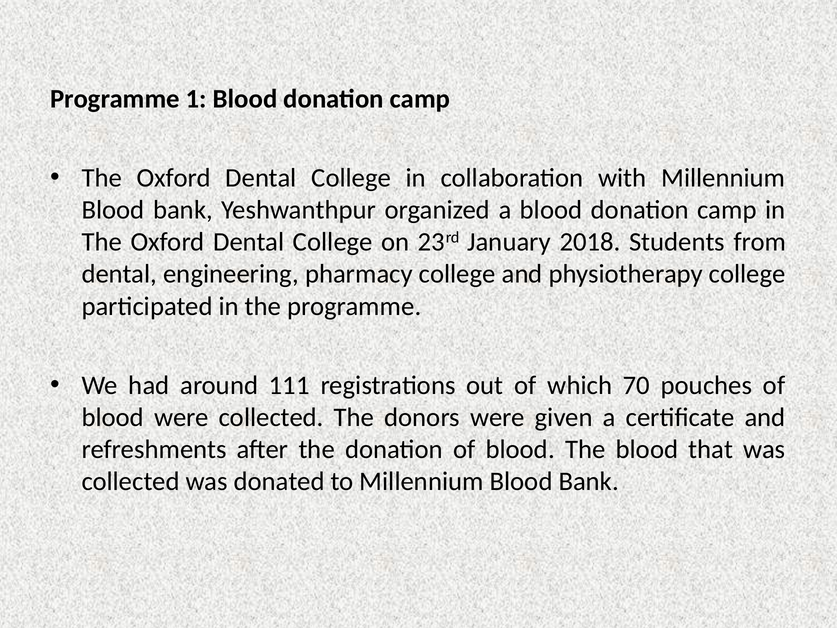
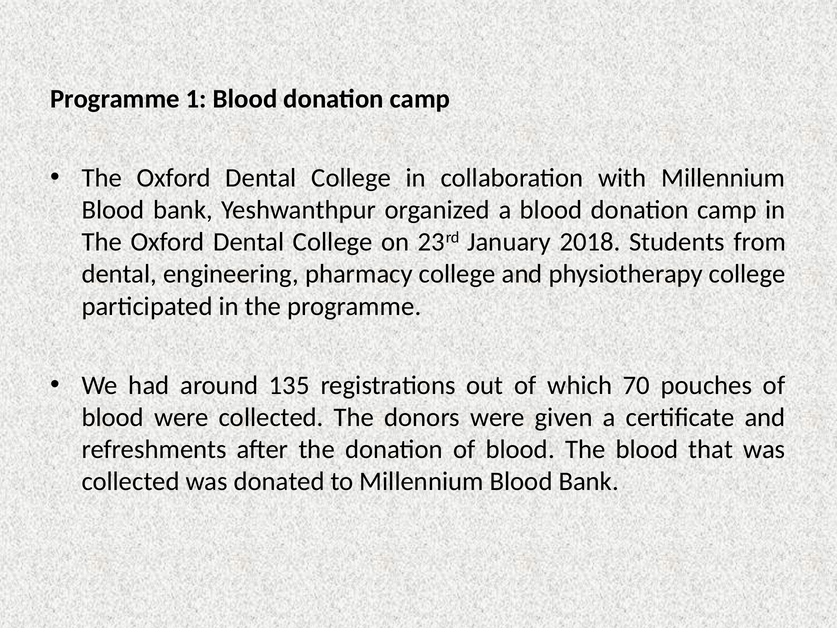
111: 111 -> 135
